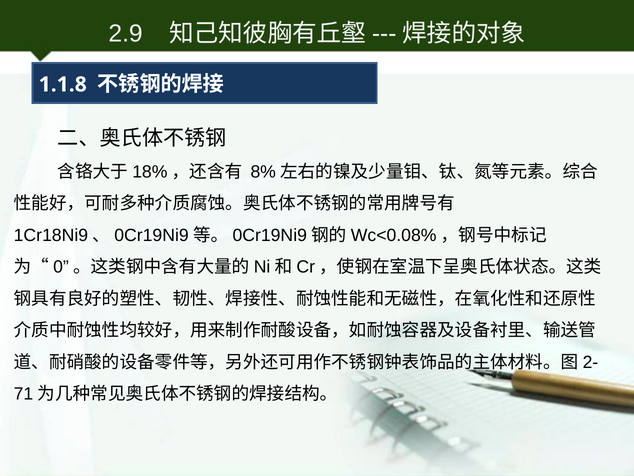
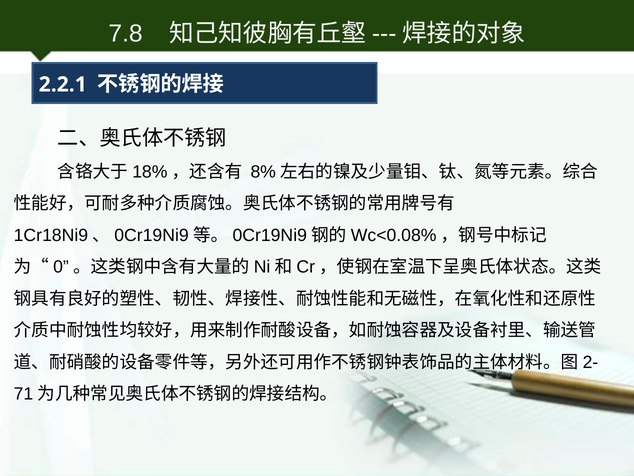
2.9: 2.9 -> 7.8
1.1.8: 1.1.8 -> 2.2.1
